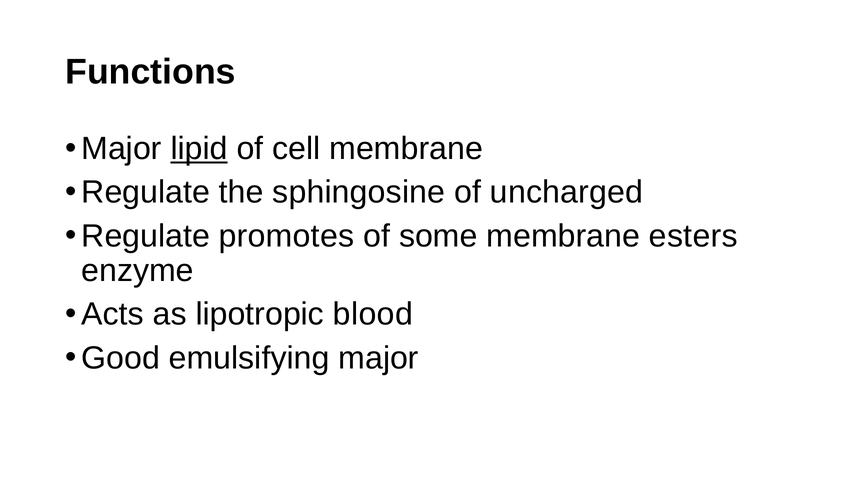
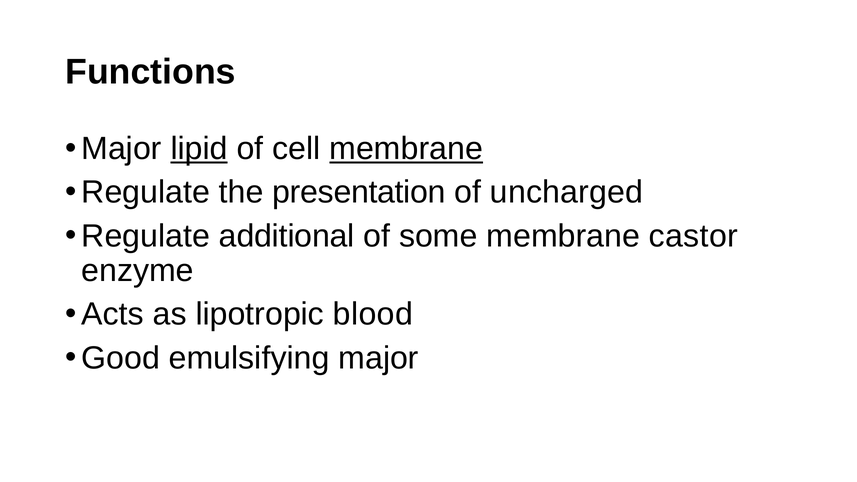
membrane at (406, 149) underline: none -> present
sphingosine: sphingosine -> presentation
promotes: promotes -> additional
esters: esters -> castor
